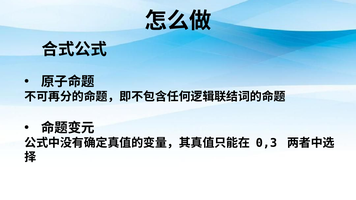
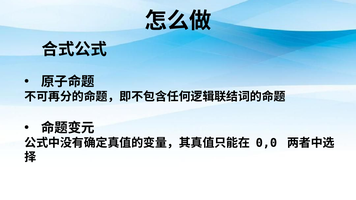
0,3: 0,3 -> 0,0
